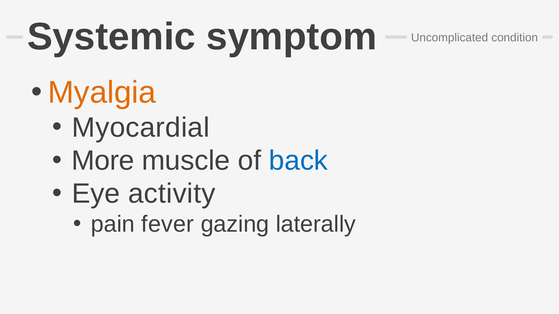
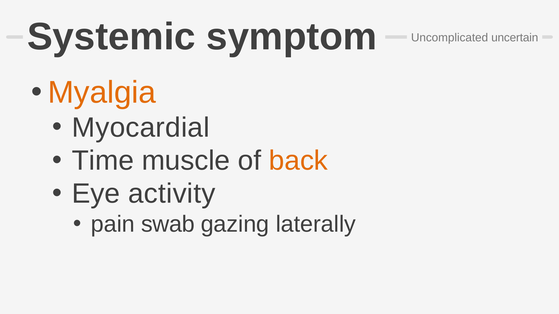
condition: condition -> uncertain
More: More -> Time
back colour: blue -> orange
fever: fever -> swab
